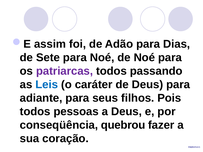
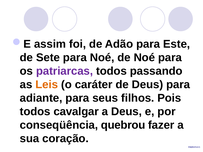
Dias: Dias -> Este
Leis colour: blue -> orange
pessoas: pessoas -> cavalgar
